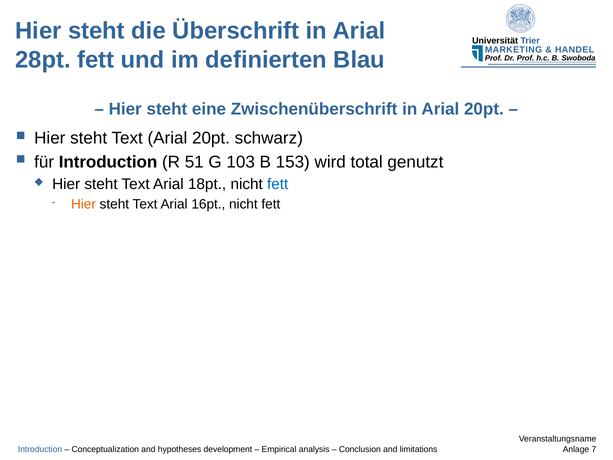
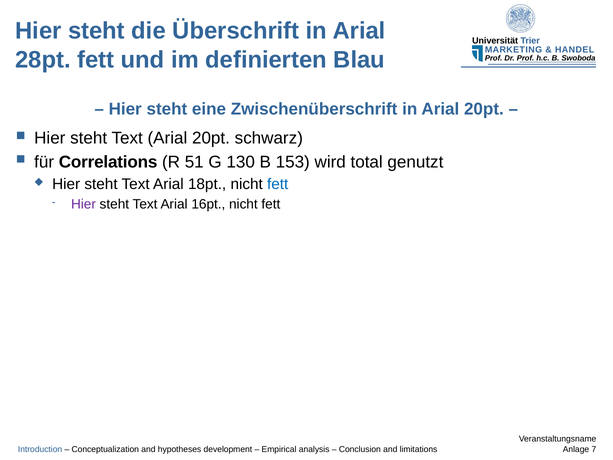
für Introduction: Introduction -> Correlations
103: 103 -> 130
Hier at (83, 204) colour: orange -> purple
